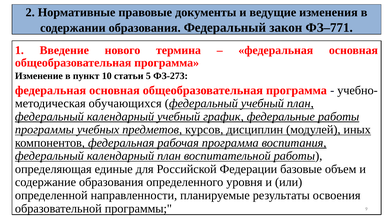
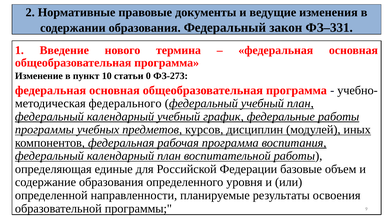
ФЗ–771: ФЗ–771 -> ФЗ–331
5: 5 -> 0
обучающихся: обучающихся -> федерального
